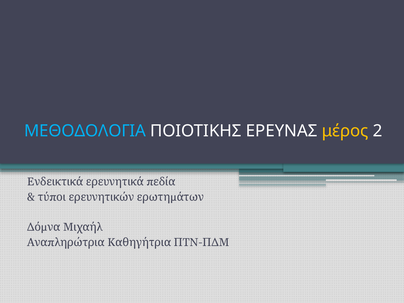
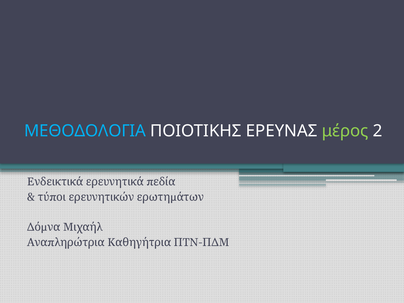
μέρος colour: yellow -> light green
